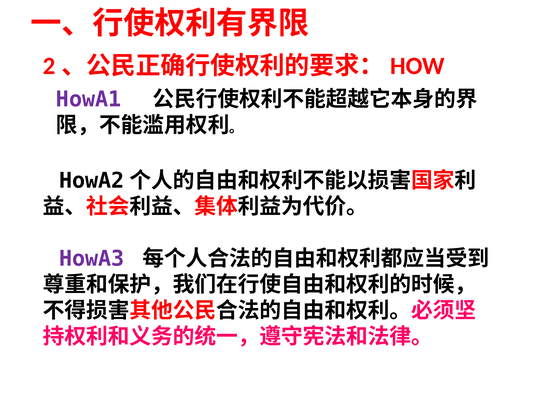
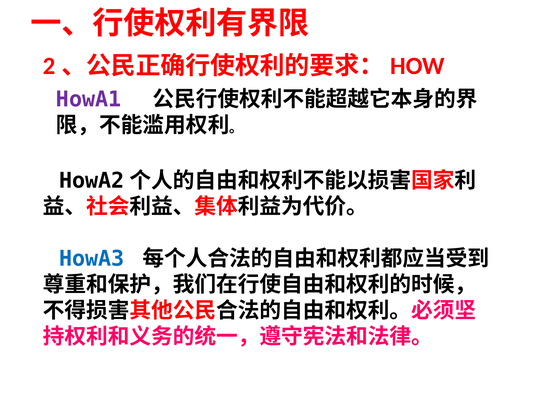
HowA3 colour: purple -> blue
